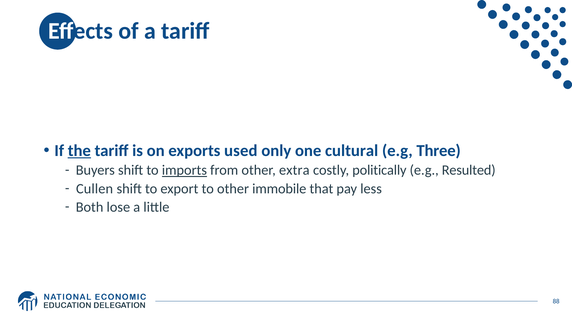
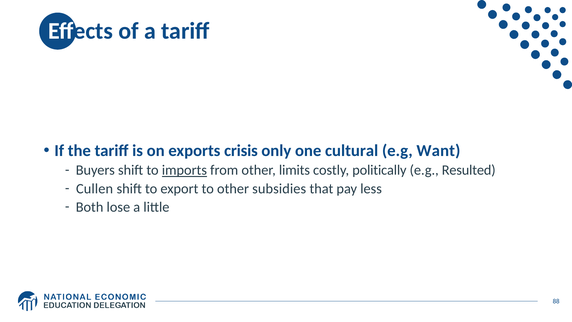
the underline: present -> none
used: used -> crisis
Three: Three -> Want
extra: extra -> limits
immobile: immobile -> subsidies
